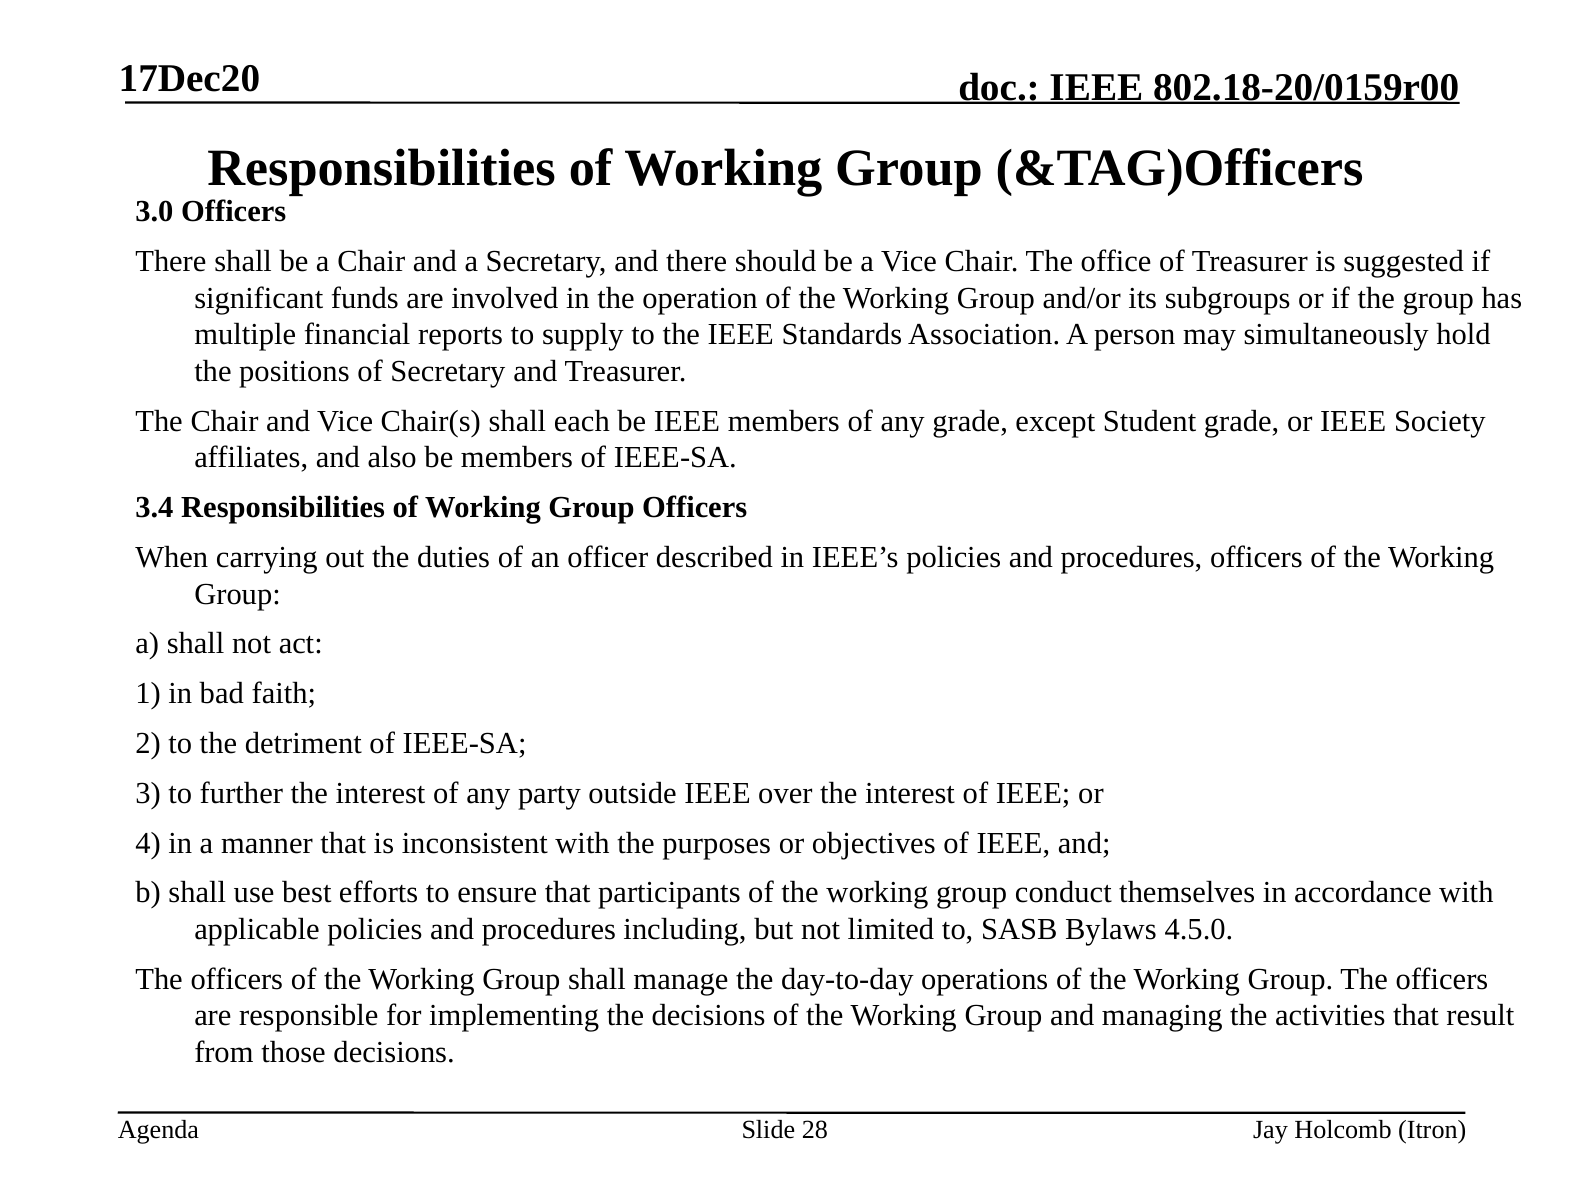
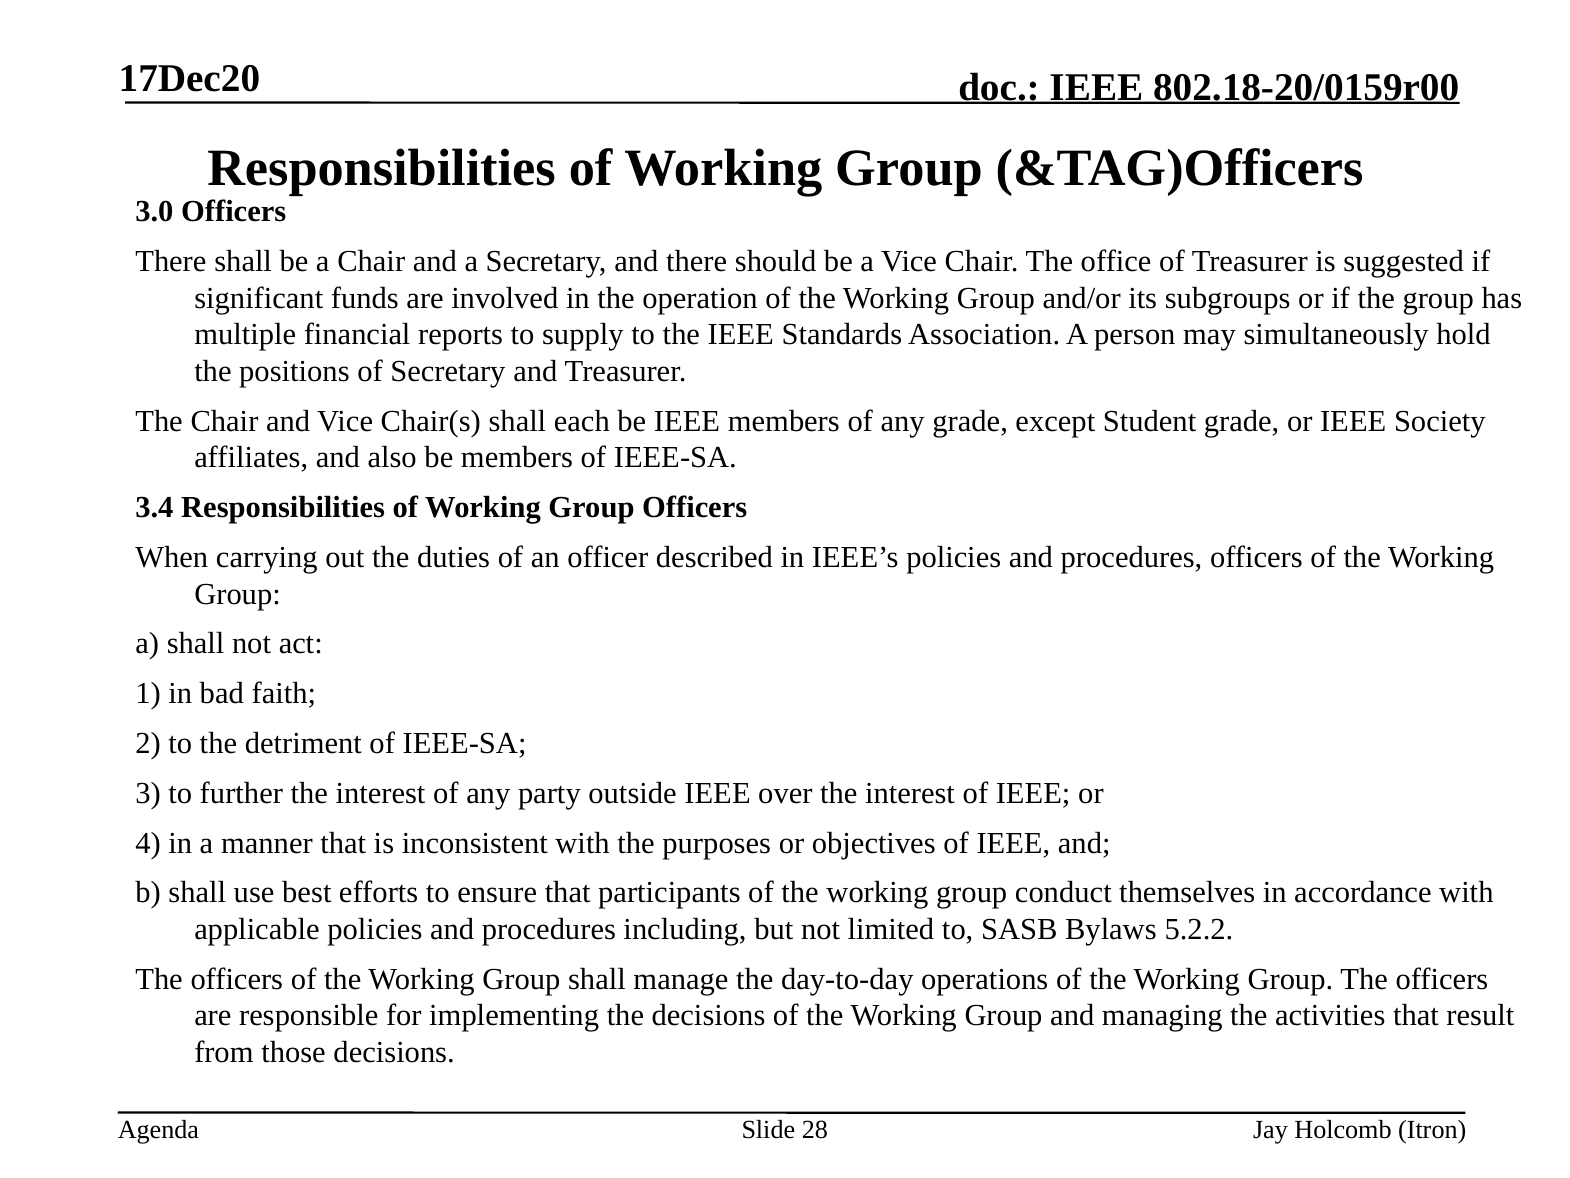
4.5.0: 4.5.0 -> 5.2.2
